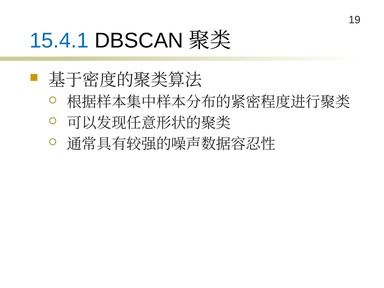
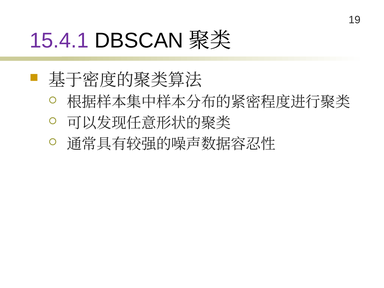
15.4.1 colour: blue -> purple
